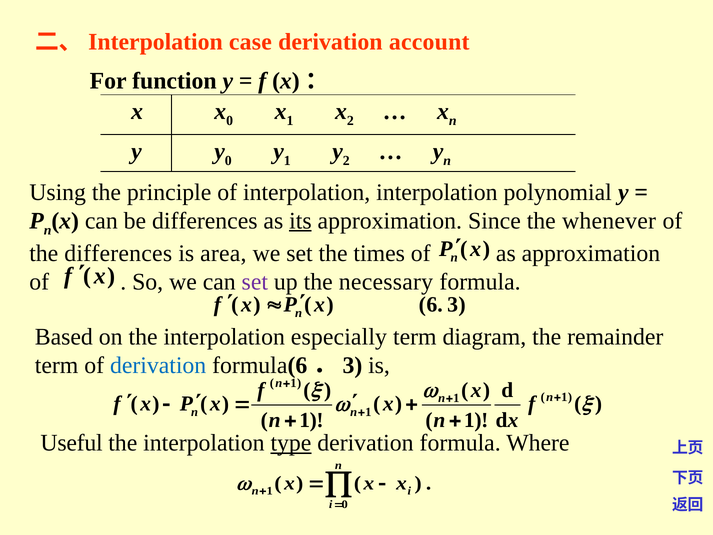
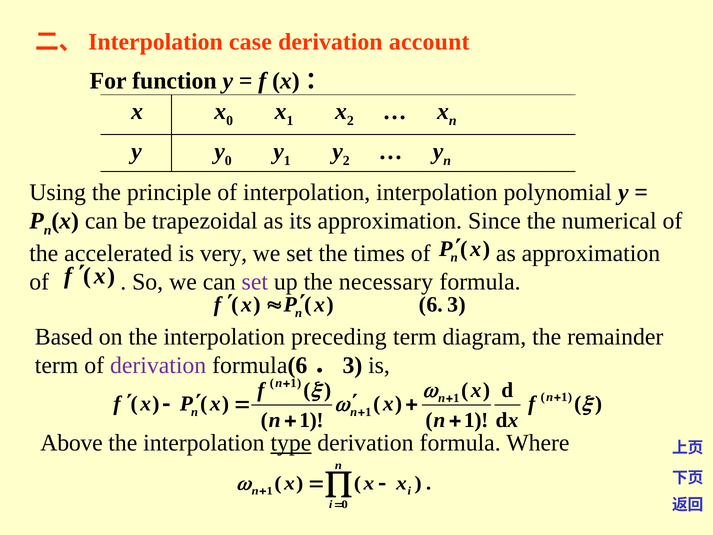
be differences: differences -> trapezoidal
its underline: present -> none
whenever: whenever -> numerical
the differences: differences -> accelerated
area: area -> very
especially: especially -> preceding
derivation at (158, 365) colour: blue -> purple
Useful: Useful -> Above
